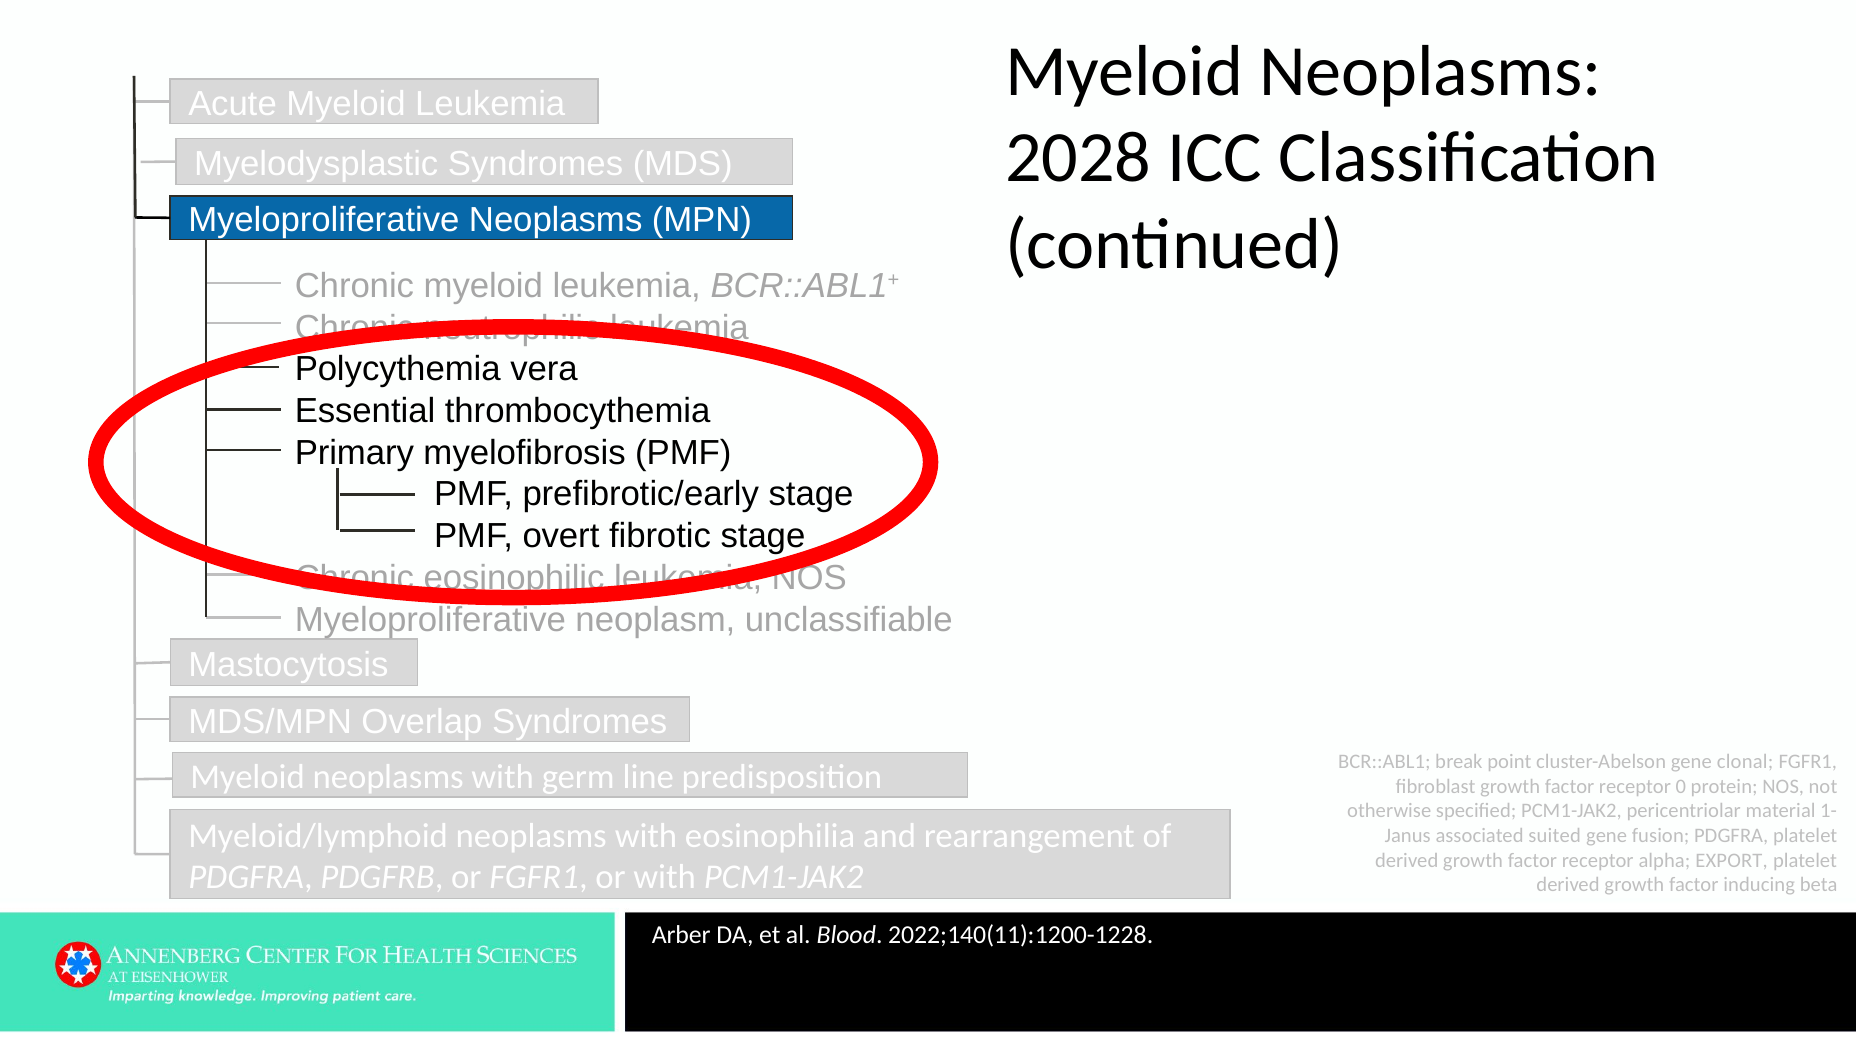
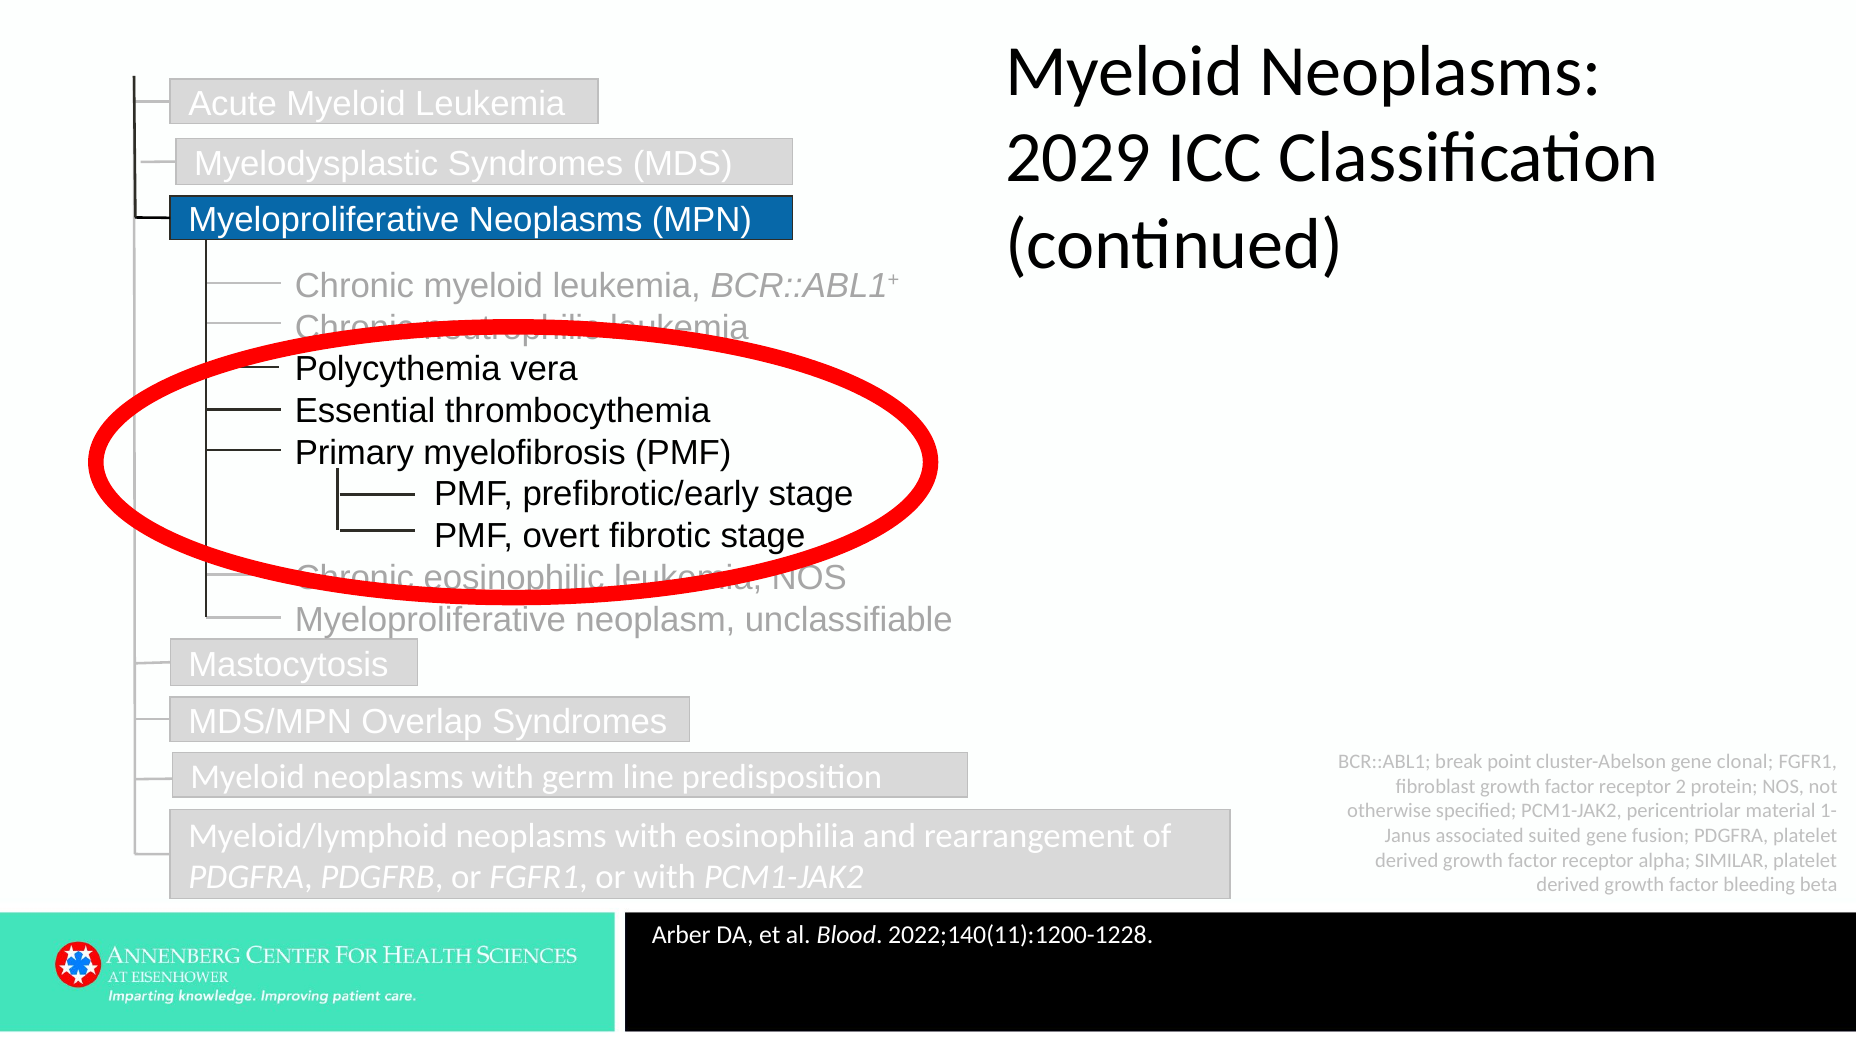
2028: 2028 -> 2029
0: 0 -> 2
EXPORT: EXPORT -> SIMILAR
inducing: inducing -> bleeding
